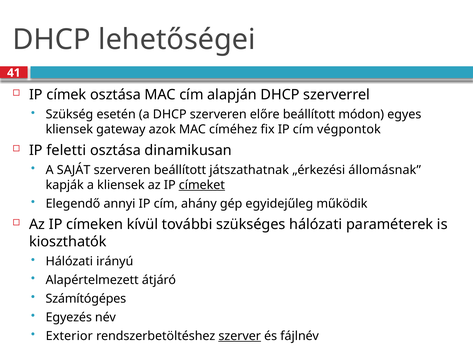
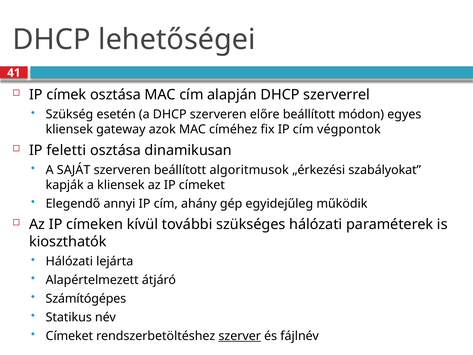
játszathatnak: játszathatnak -> algoritmusok
állomásnak: állomásnak -> szabályokat
címeket at (202, 185) underline: present -> none
irányú: irányú -> lejárta
Egyezés: Egyezés -> Statikus
Exterior at (69, 336): Exterior -> Címeket
